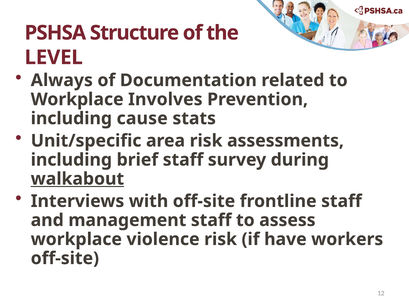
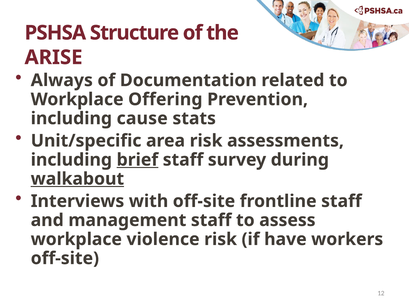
LEVEL: LEVEL -> ARISE
Involves: Involves -> Offering
brief underline: none -> present
